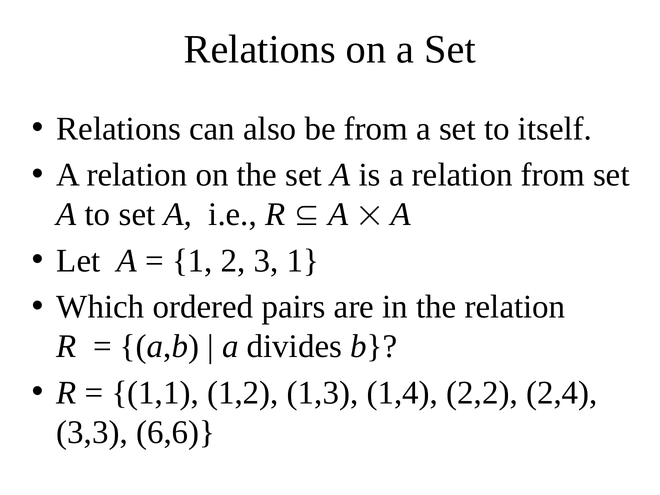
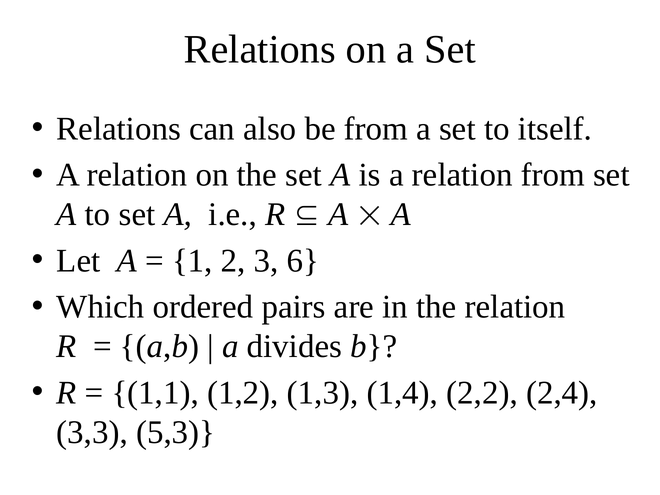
3 1: 1 -> 6
6,6: 6,6 -> 5,3
